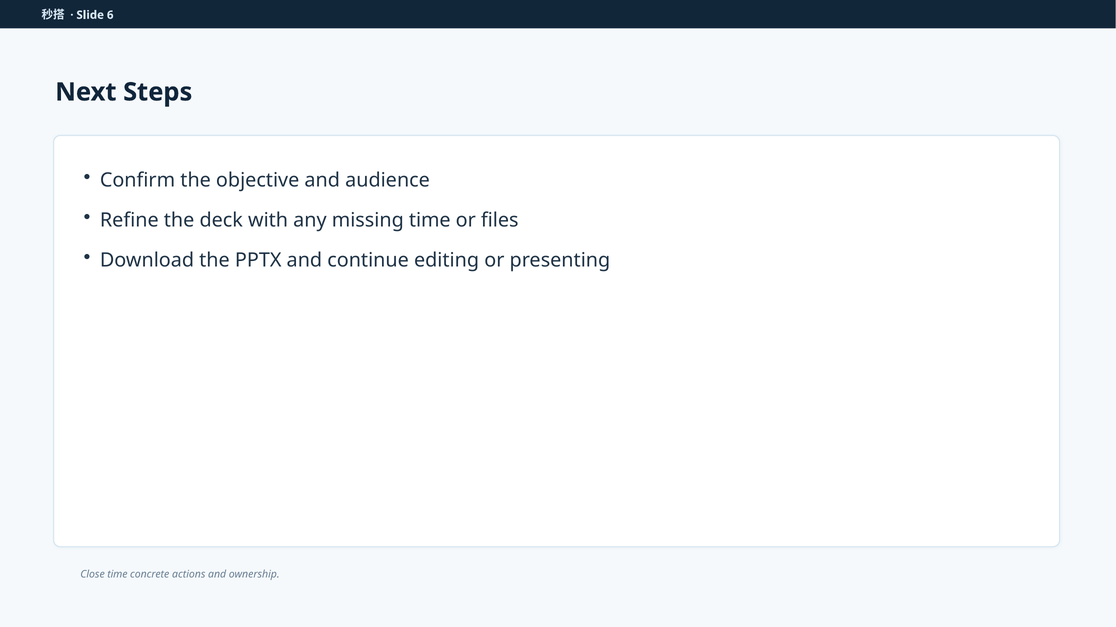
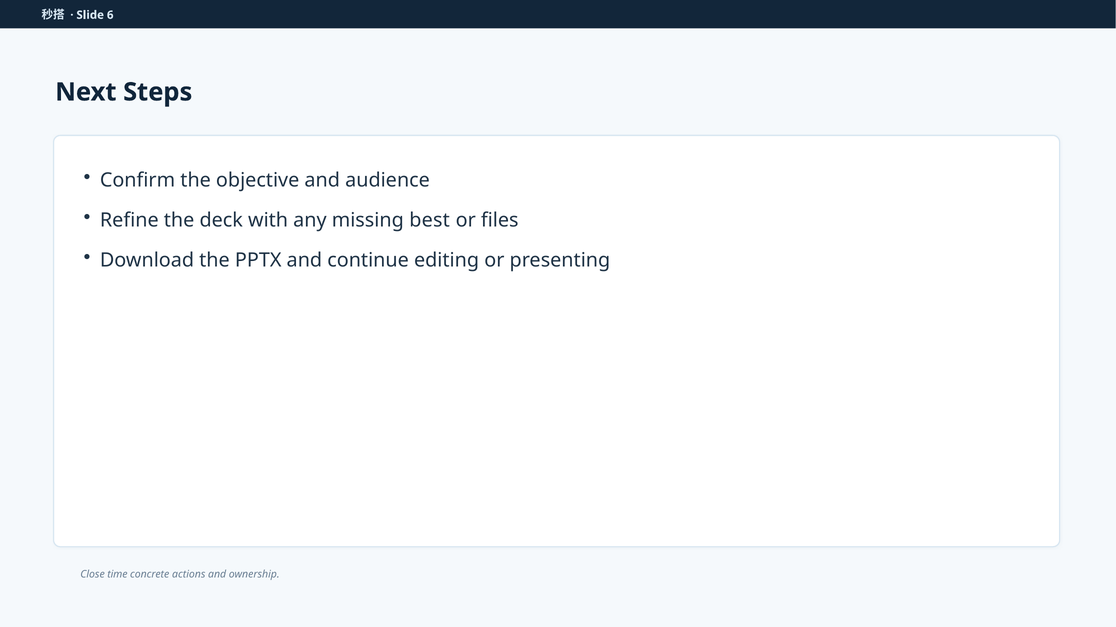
missing time: time -> best
